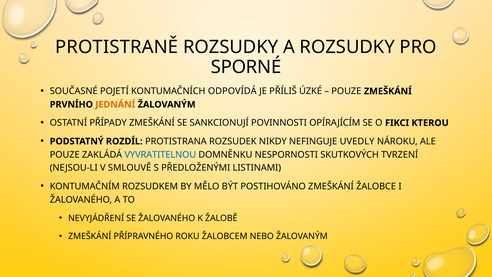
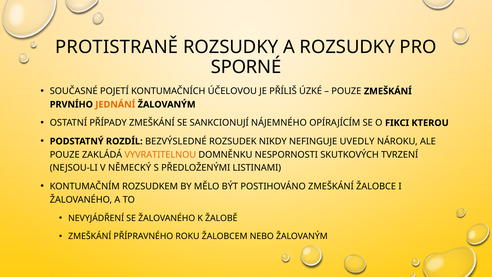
ODPOVÍDÁ: ODPOVÍDÁ -> ÚČELOVOU
POVINNOSTI: POVINNOSTI -> NÁJEMNÉHO
PROTISTRANA: PROTISTRANA -> BEZVÝSLEDNÉ
VYVRATITELNOU colour: blue -> orange
SMLOUVĚ: SMLOUVĚ -> NĚMECKÝ
